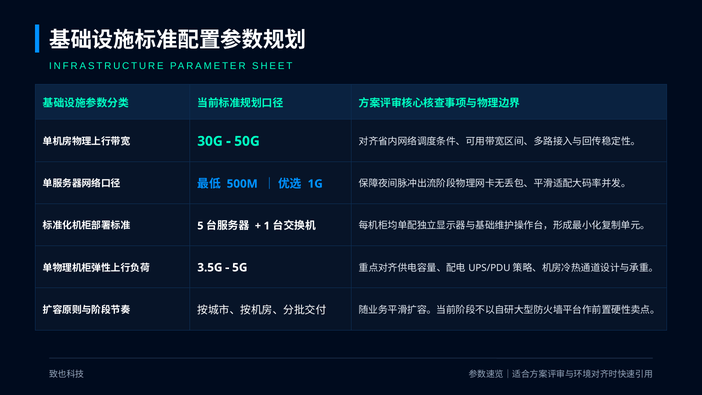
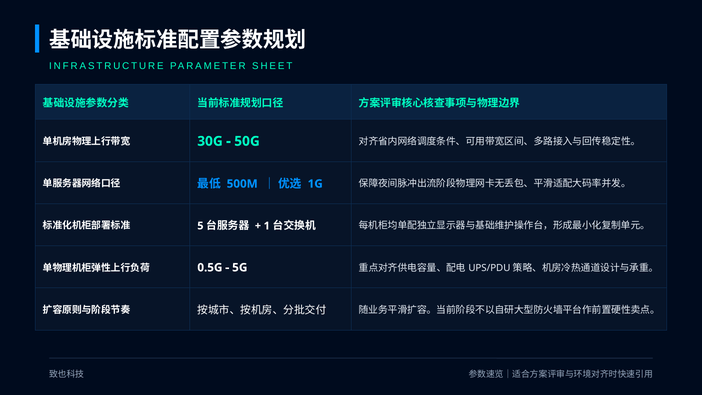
3.5G: 3.5G -> 0.5G
